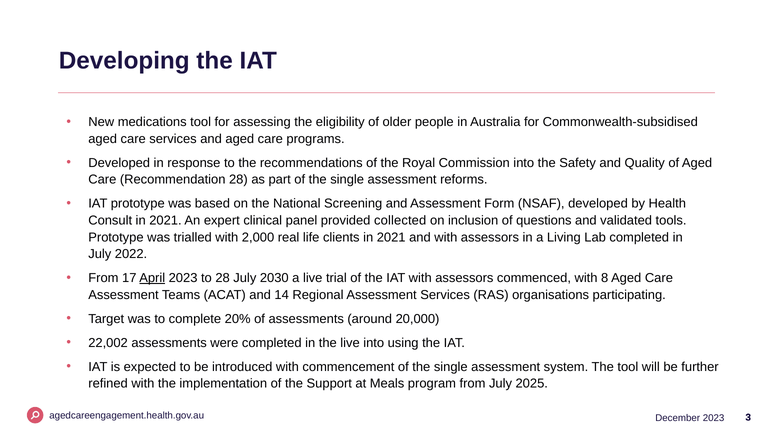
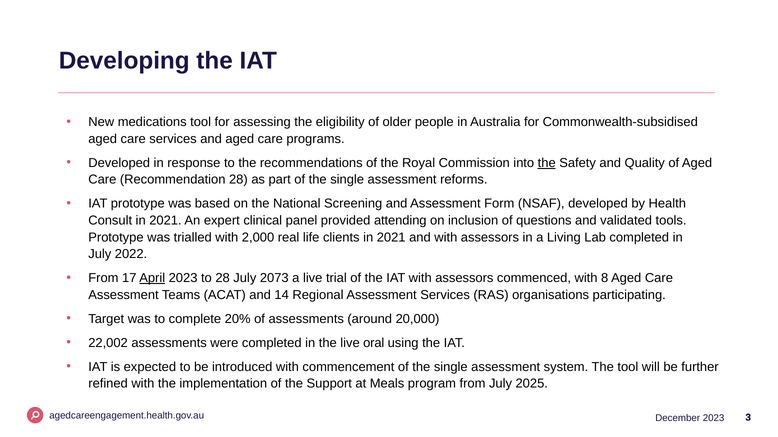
the at (547, 163) underline: none -> present
collected: collected -> attending
2030: 2030 -> 2073
live into: into -> oral
